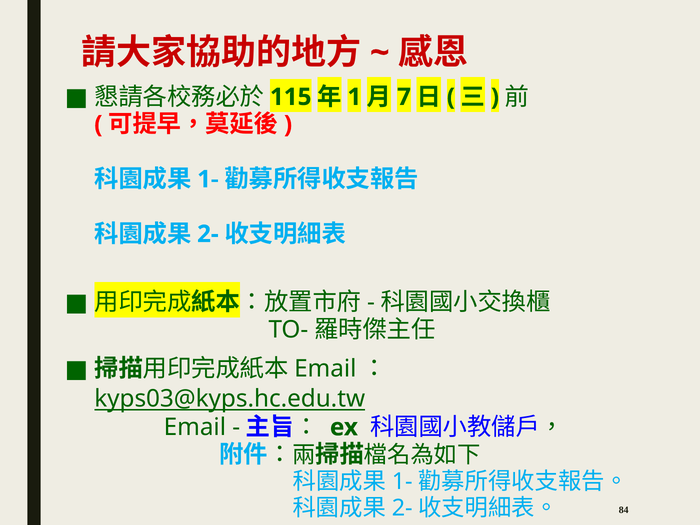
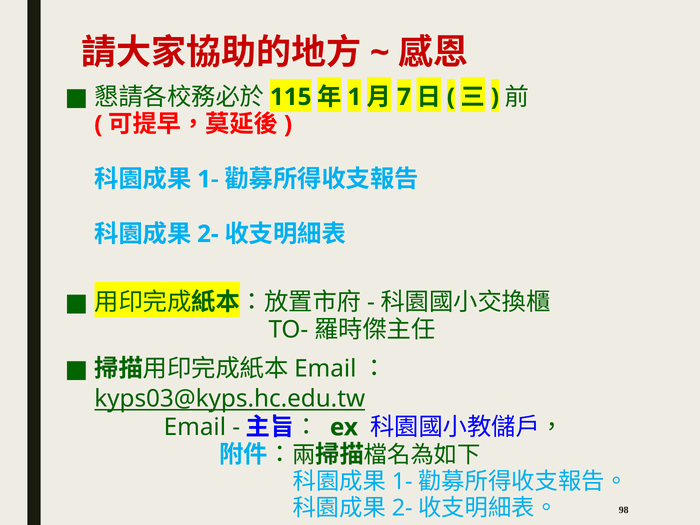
84: 84 -> 98
